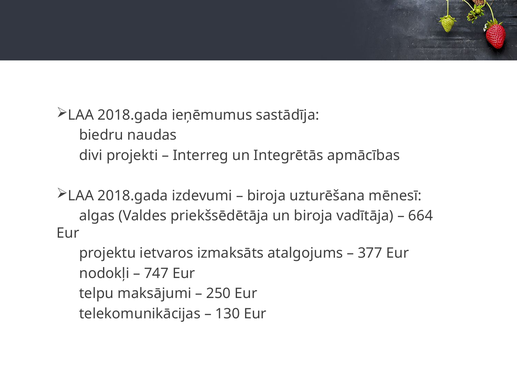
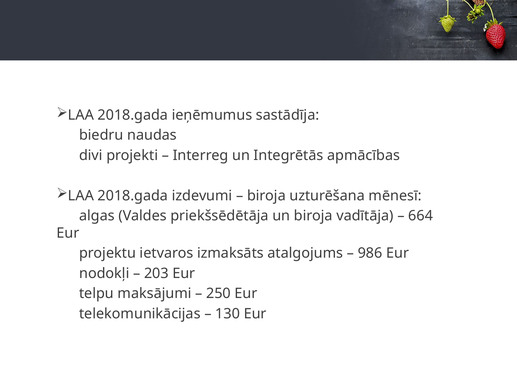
377: 377 -> 986
747: 747 -> 203
